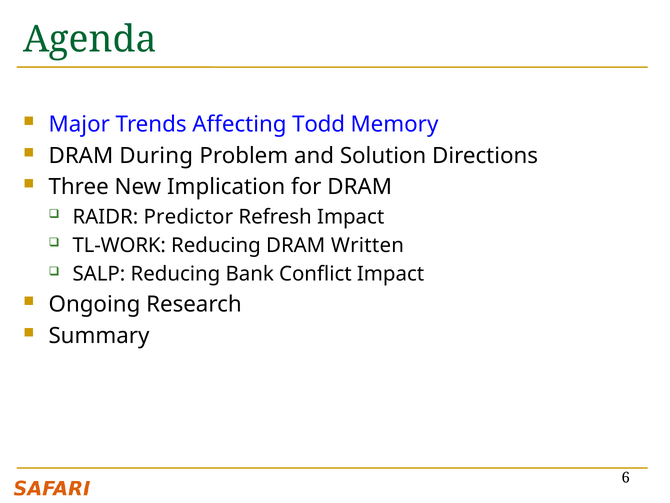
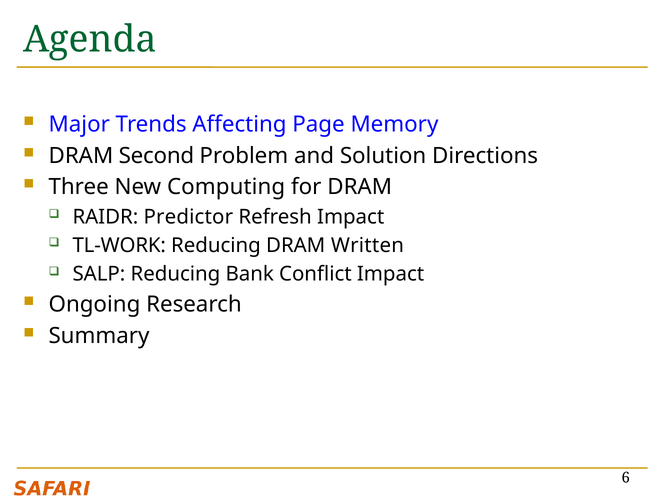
Todd: Todd -> Page
During: During -> Second
Implication: Implication -> Computing
